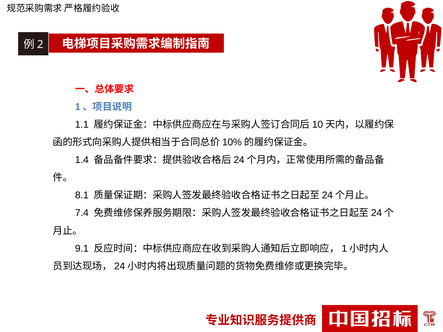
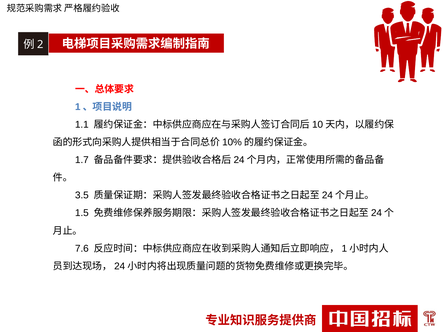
1.4: 1.4 -> 1.7
8.1: 8.1 -> 3.5
7.4: 7.4 -> 1.5
9.1: 9.1 -> 7.6
